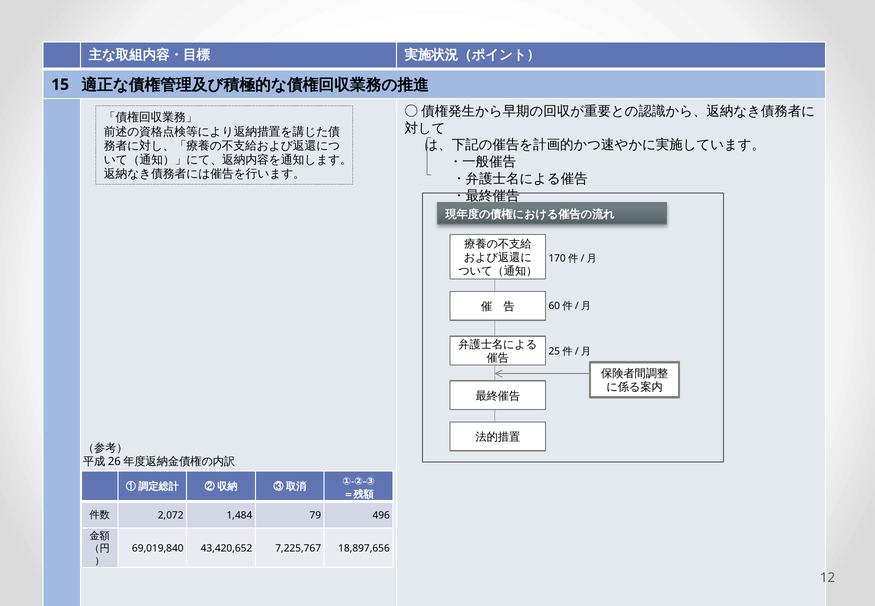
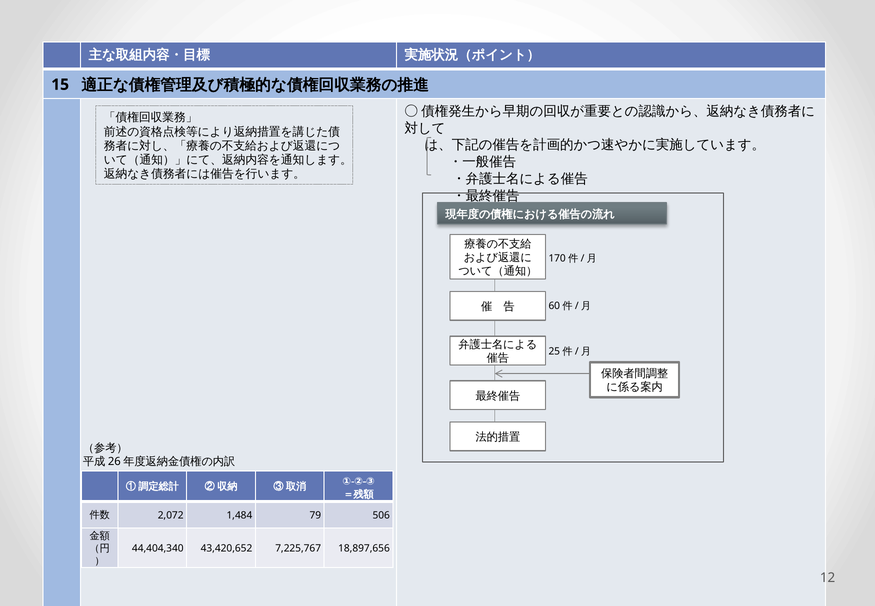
496: 496 -> 506
69,019,840: 69,019,840 -> 44,404,340
